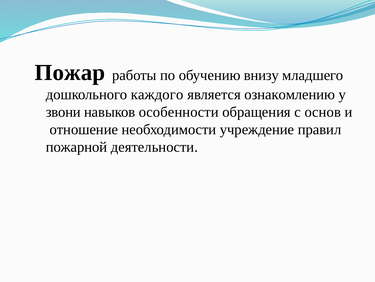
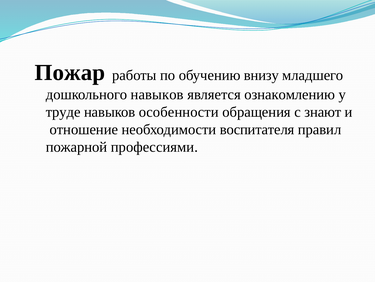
дошкольного каждого: каждого -> навыков
звони: звони -> труде
основ: основ -> знают
учреждение: учреждение -> воспитателя
деятельности: деятельности -> профессиями
